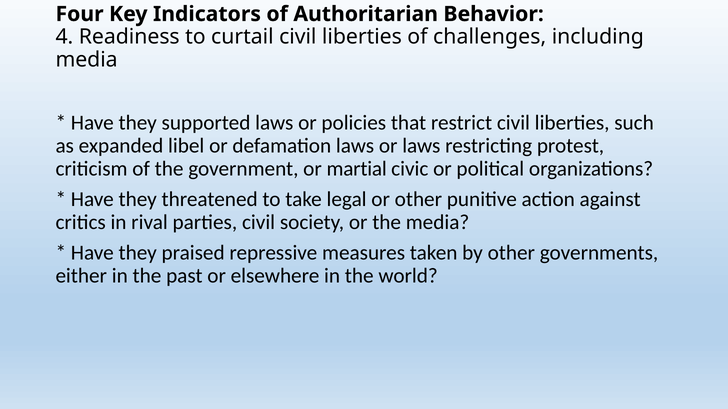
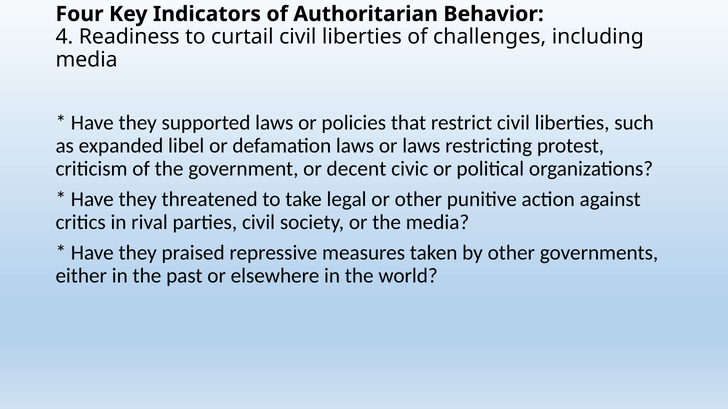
martial: martial -> decent
